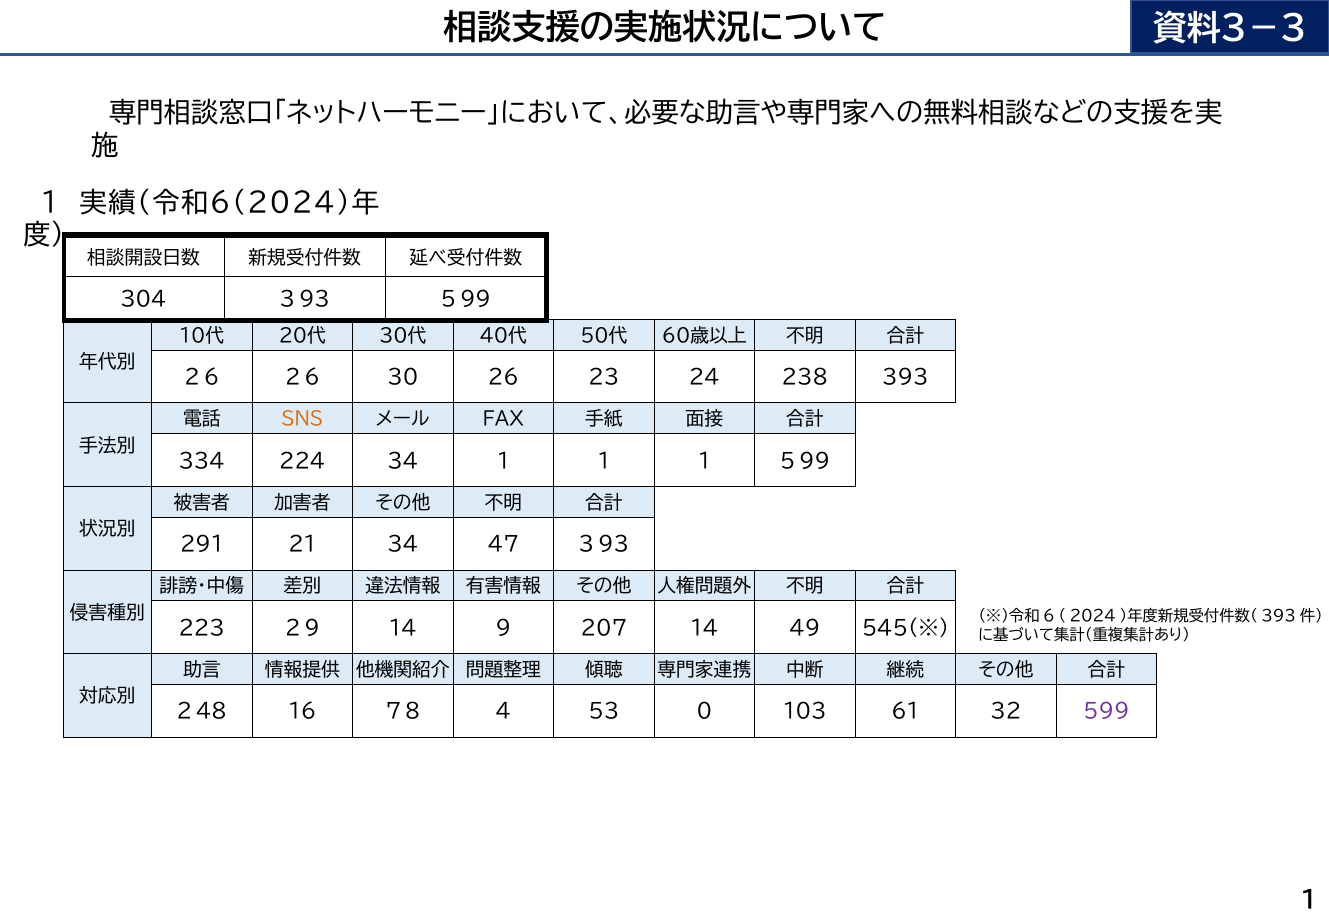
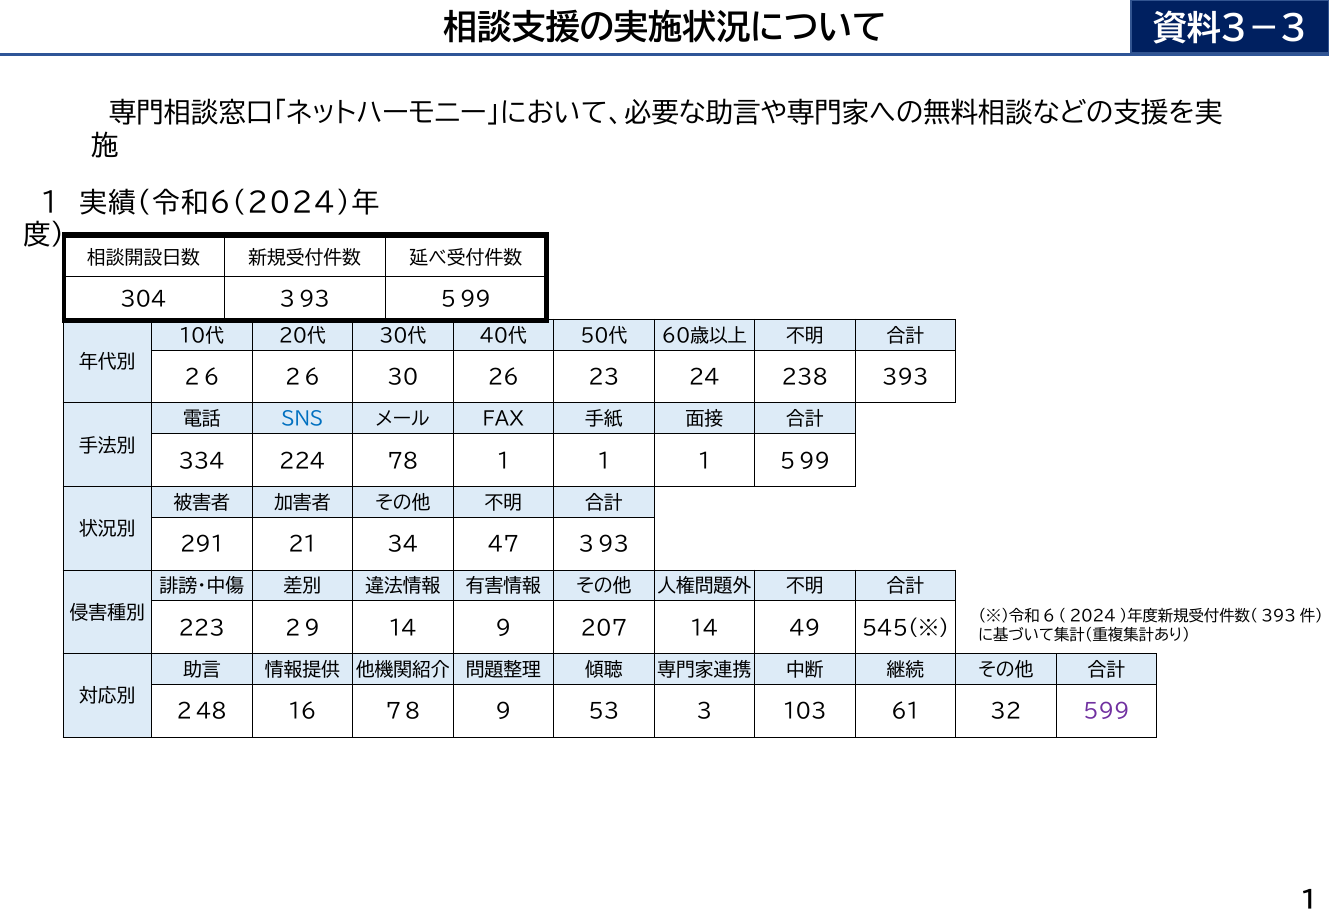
SNS colour: orange -> blue
34: 34 -> 78
4: 4 -> 9
0: 0 -> 3
